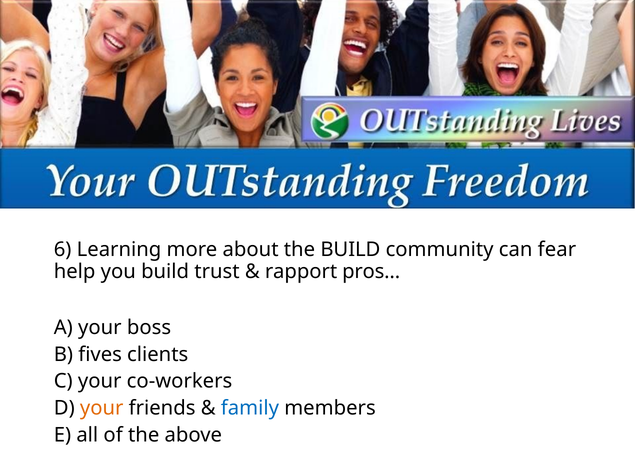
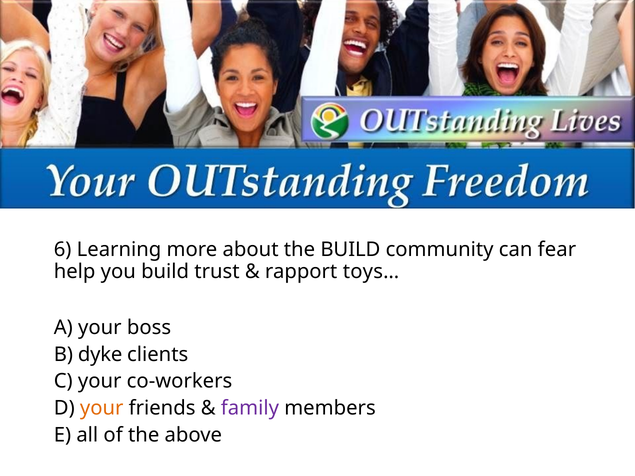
pros…: pros… -> toys…
fives: fives -> dyke
family colour: blue -> purple
